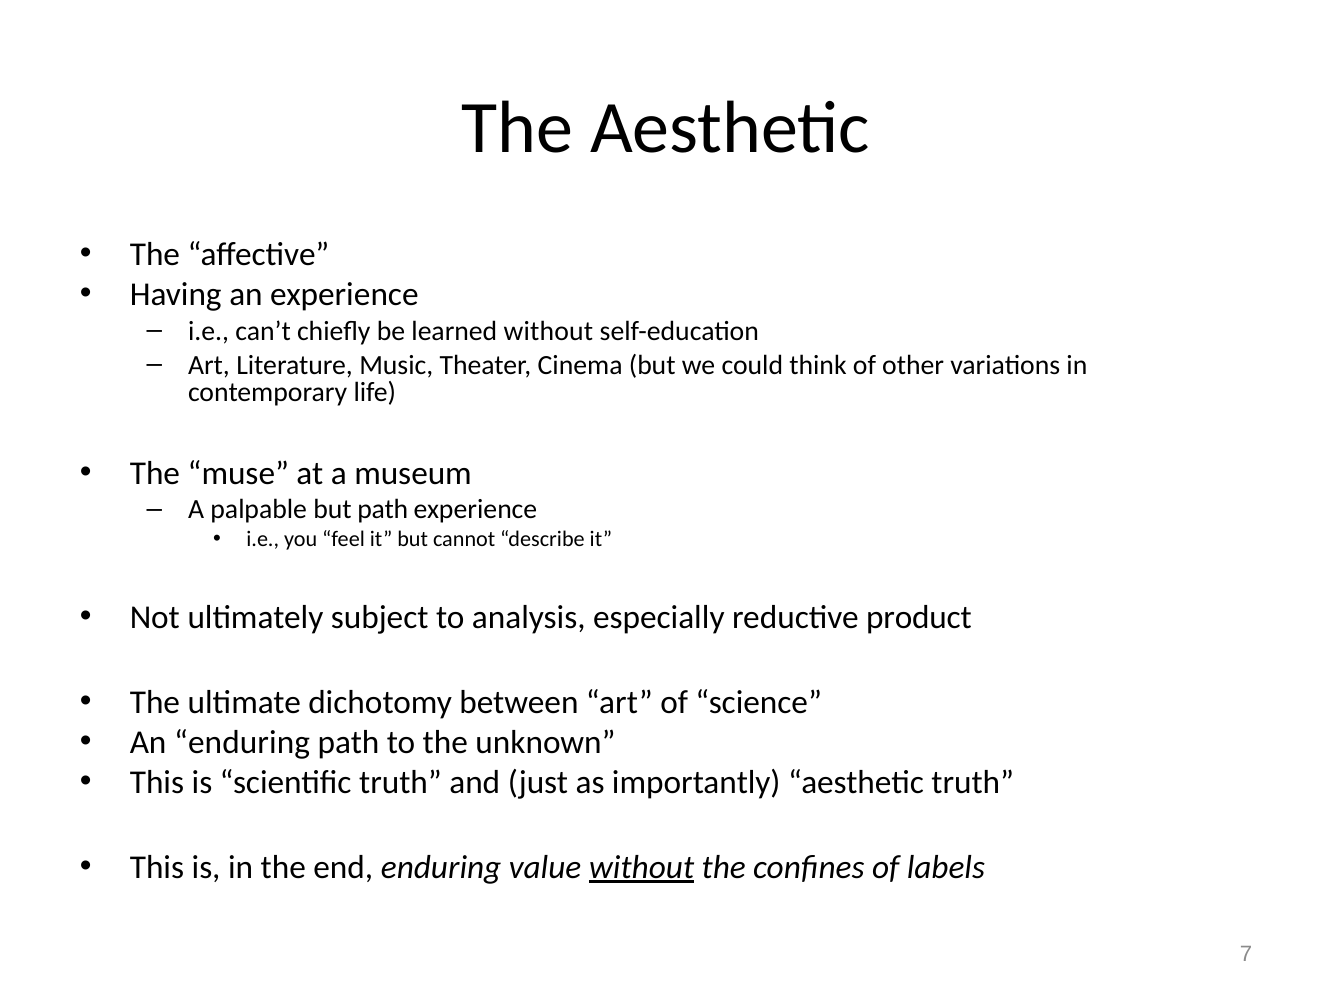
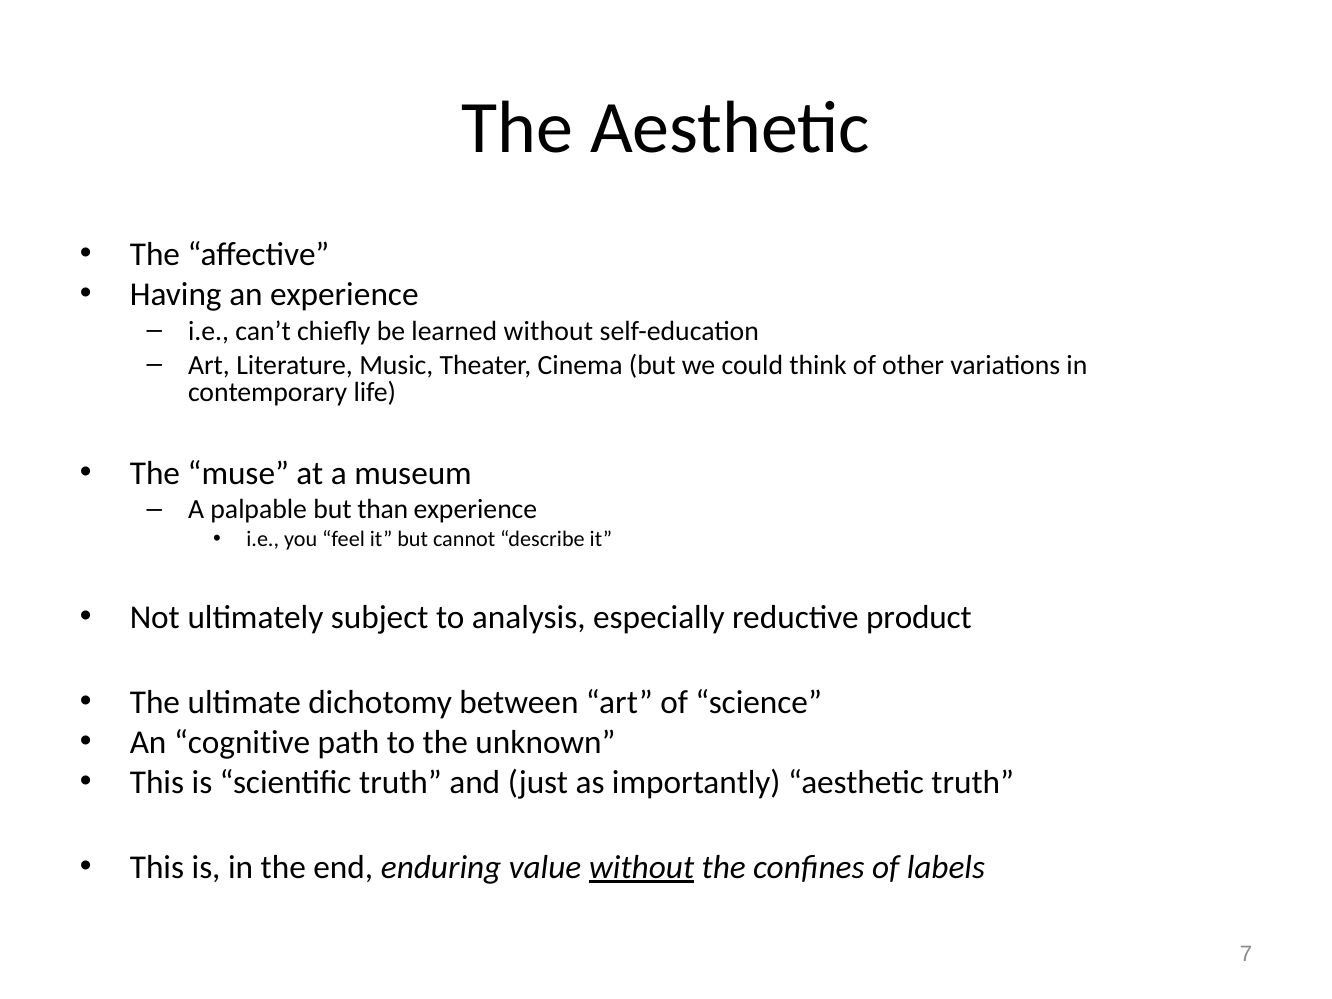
but path: path -> than
An enduring: enduring -> cognitive
